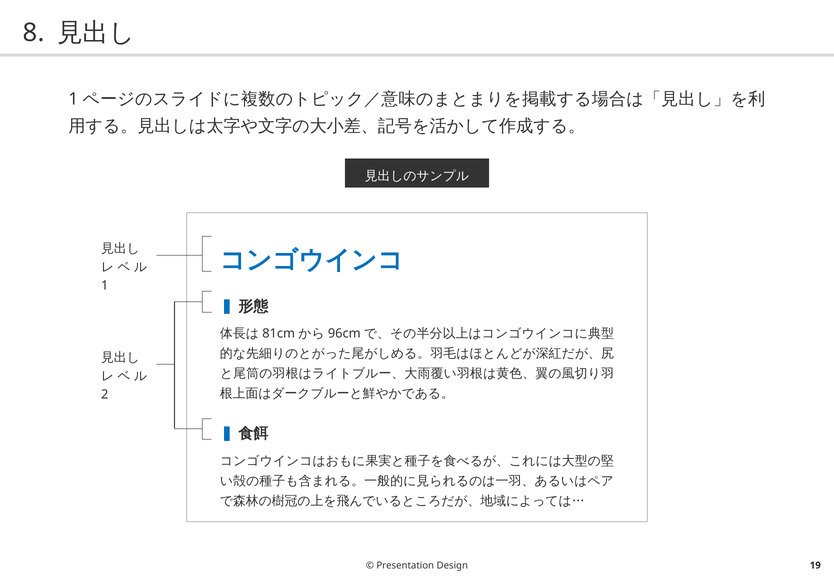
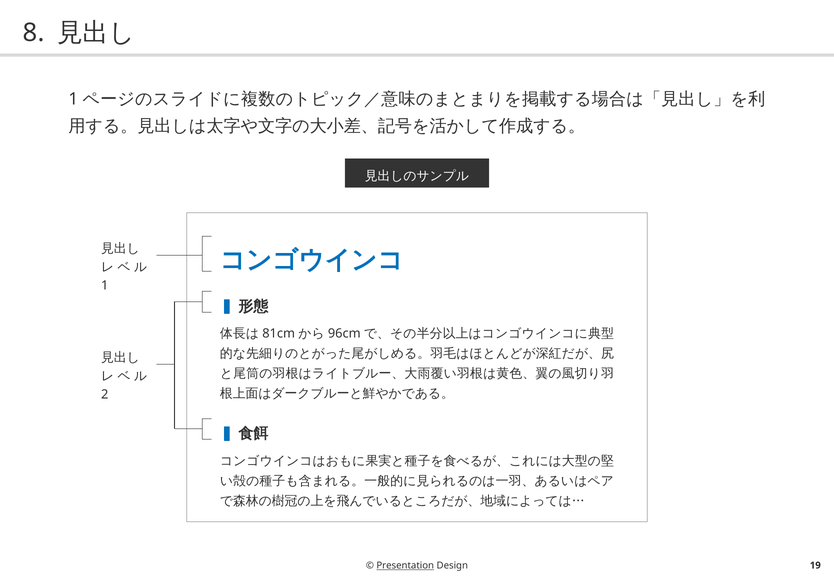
Presentation underline: none -> present
